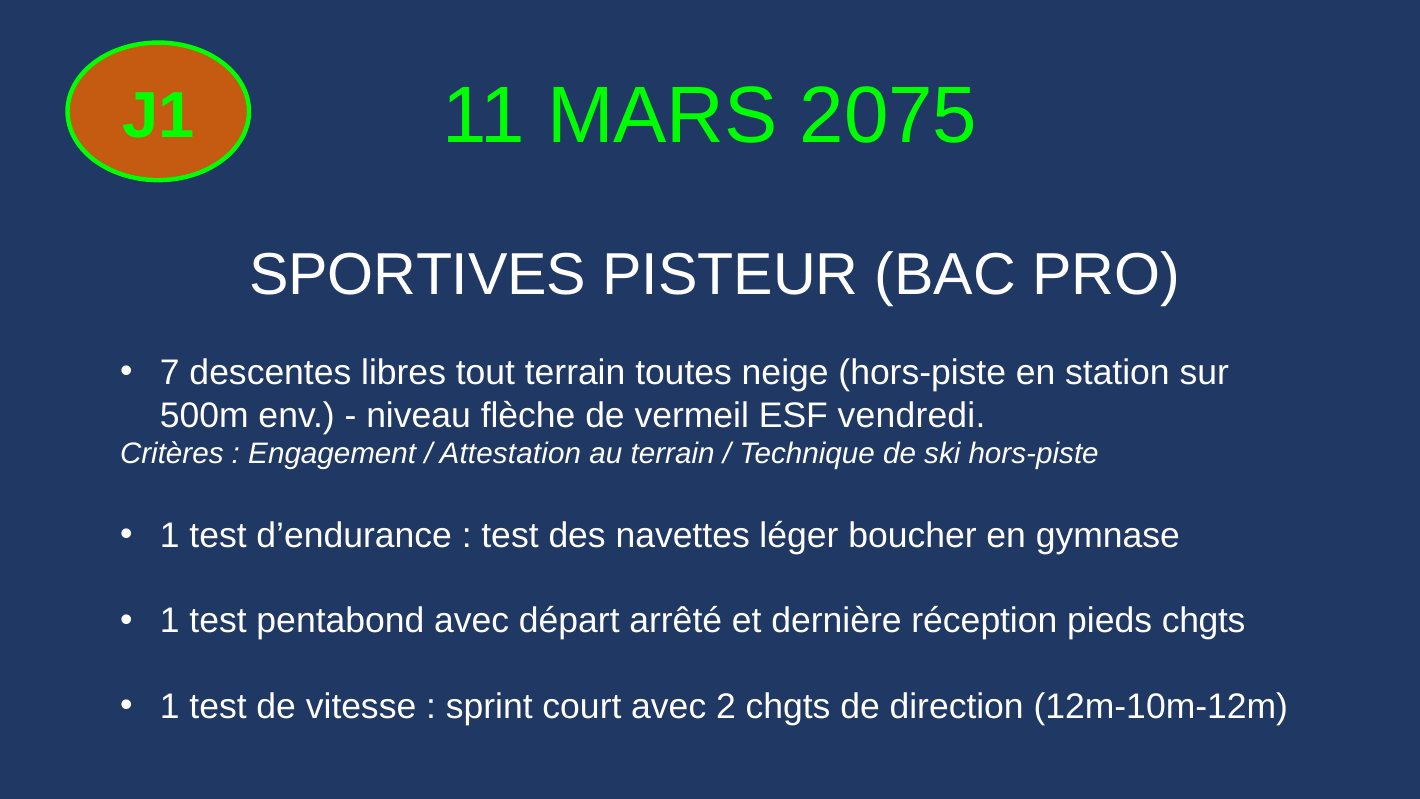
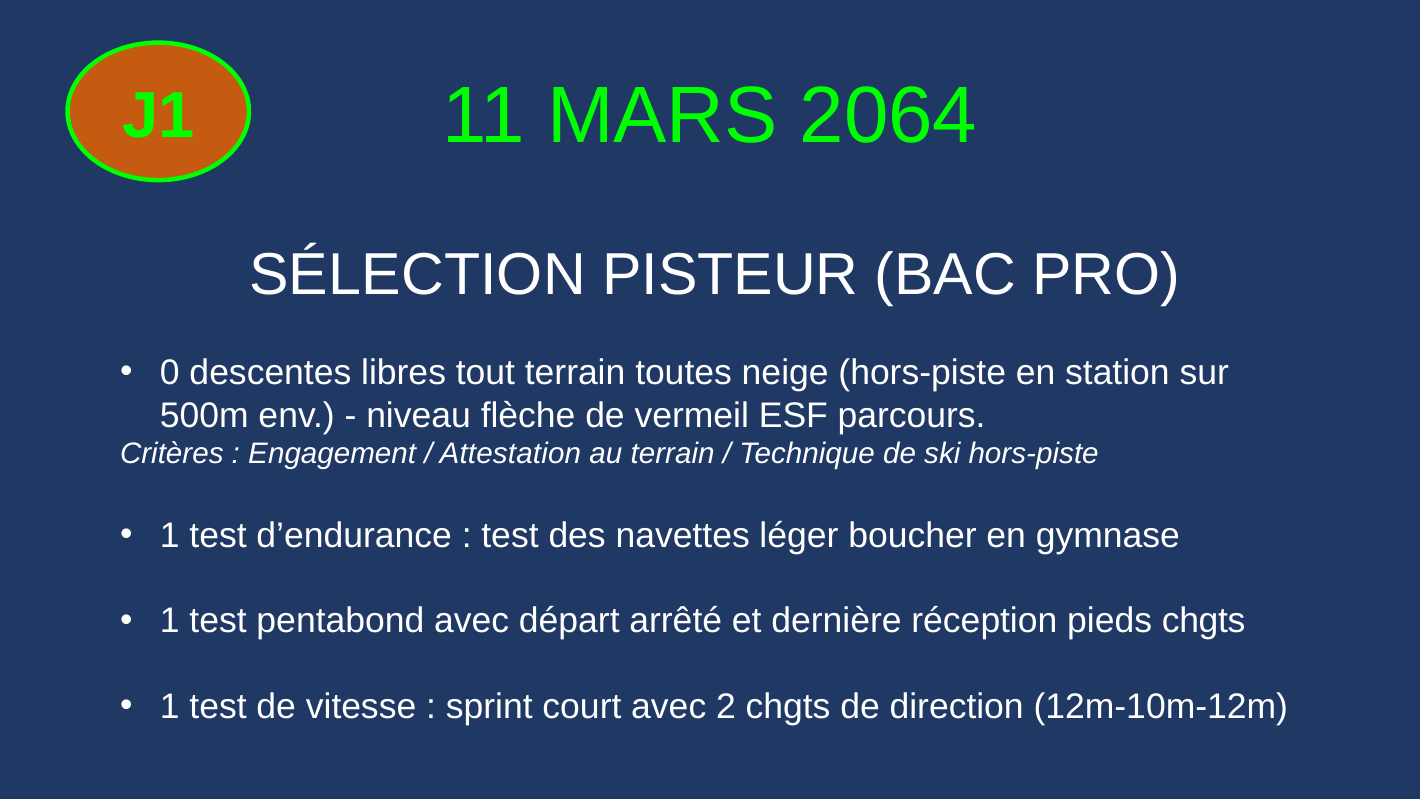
2075: 2075 -> 2064
SPORTIVES: SPORTIVES -> SÉLECTION
7: 7 -> 0
vendredi: vendredi -> parcours
